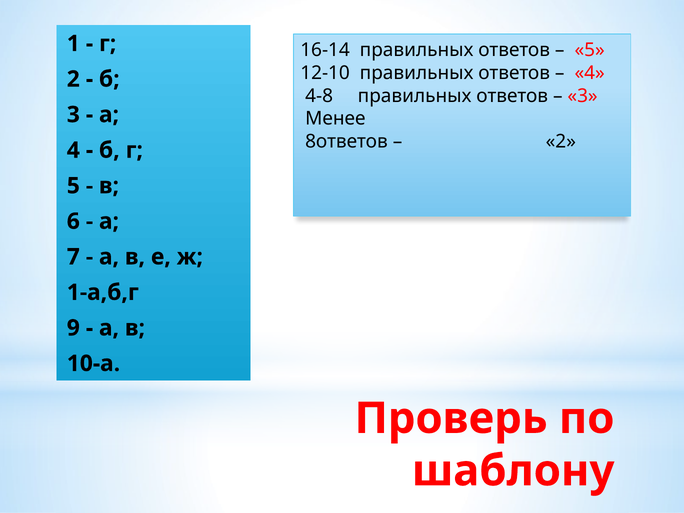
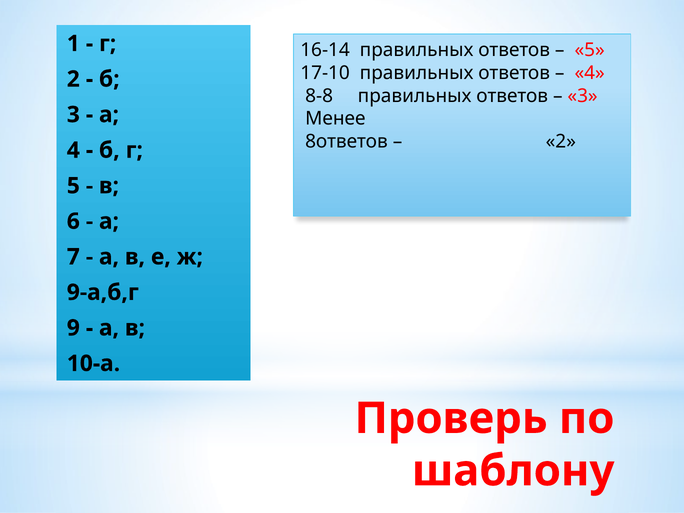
12-10: 12-10 -> 17-10
4-8: 4-8 -> 8-8
1-а,б,г: 1-а,б,г -> 9-а,б,г
